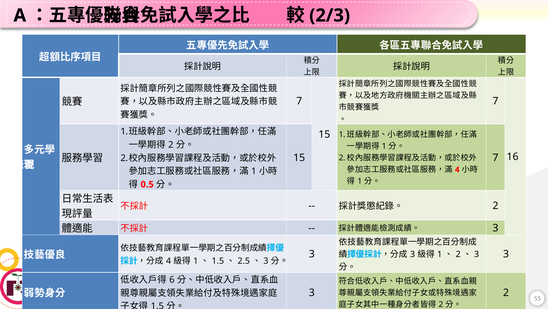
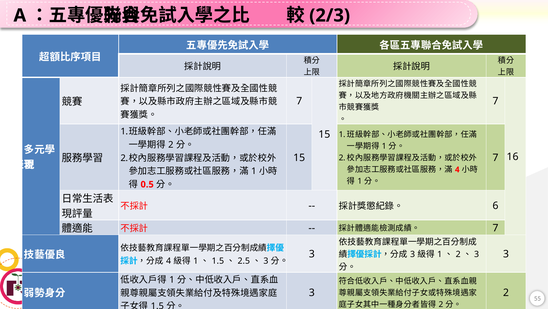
2 at (496, 205): 2 -> 6
3 at (496, 227): 3 -> 7
6 at (172, 279): 6 -> 1
